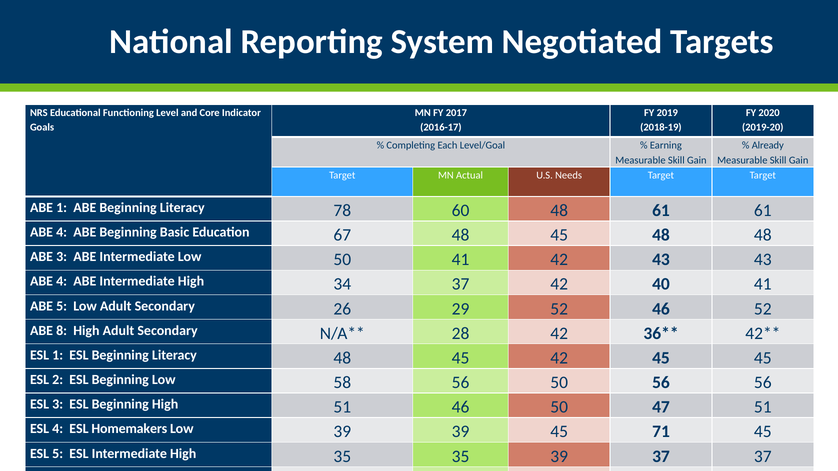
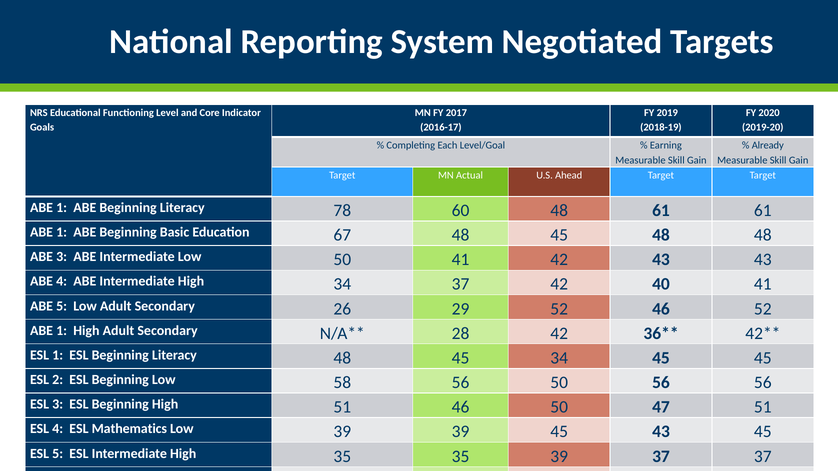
Needs: Needs -> Ahead
4 at (62, 232): 4 -> 1
8 at (62, 331): 8 -> 1
45 42: 42 -> 34
Homemakers: Homemakers -> Mathematics
45 71: 71 -> 43
